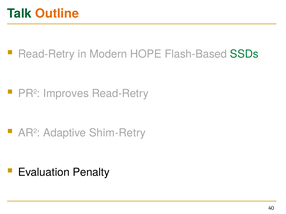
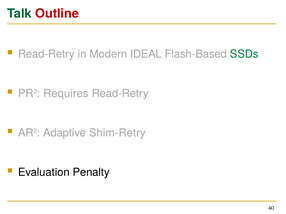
Outline colour: orange -> red
HOPE: HOPE -> IDEAL
Improves: Improves -> Requires
